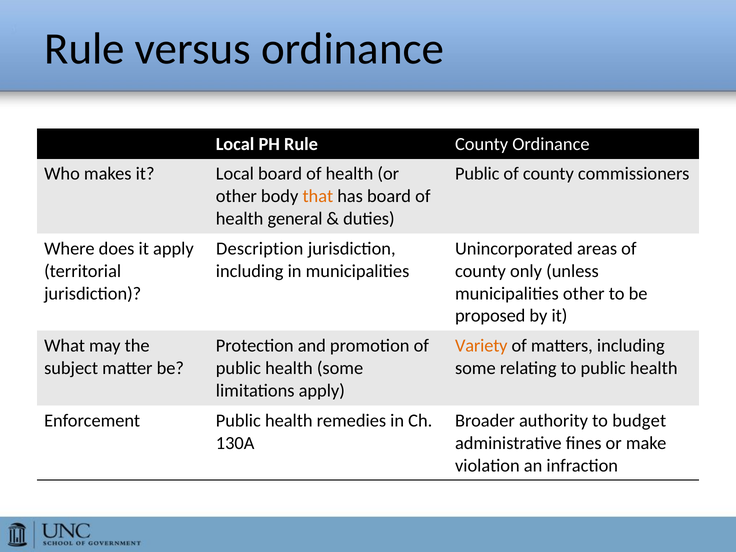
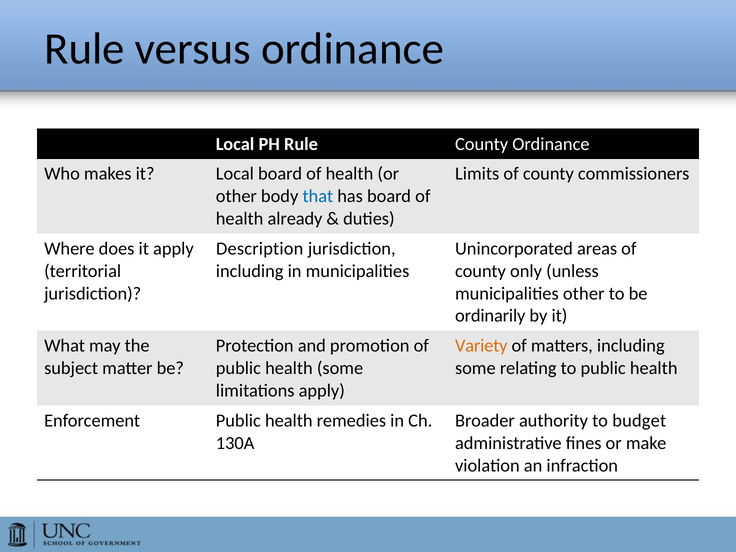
Public at (477, 174): Public -> Limits
that colour: orange -> blue
general: general -> already
proposed: proposed -> ordinarily
